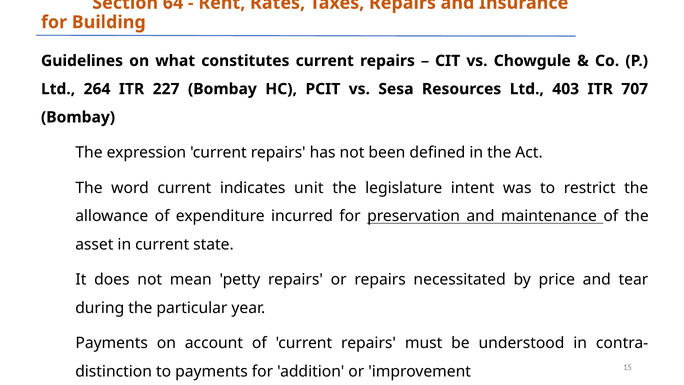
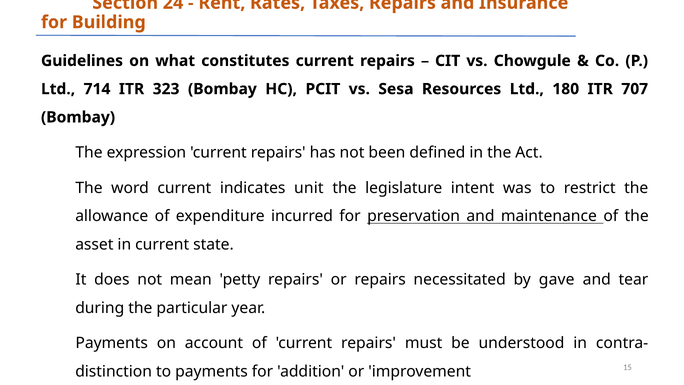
64: 64 -> 24
264: 264 -> 714
227: 227 -> 323
403: 403 -> 180
price: price -> gave
